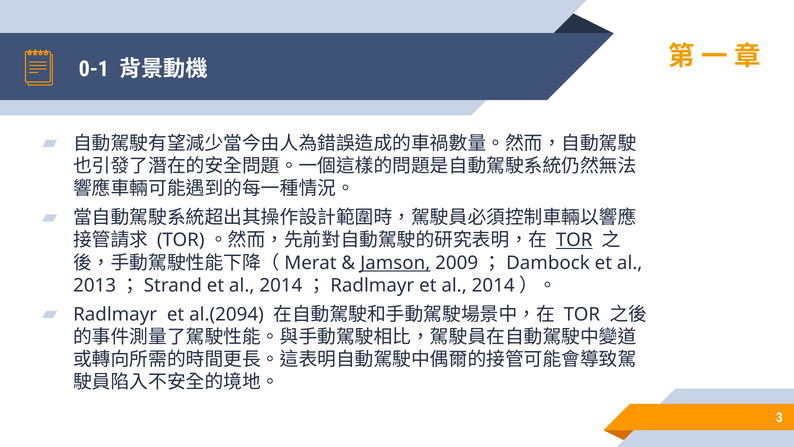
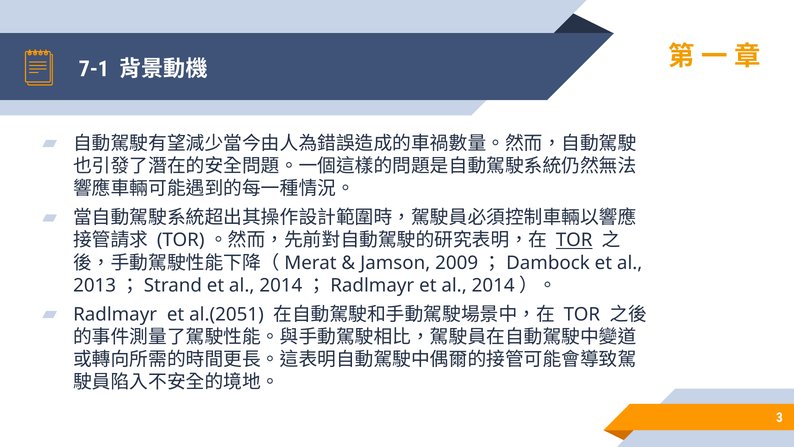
0-1: 0-1 -> 7-1
Jamson underline: present -> none
al.(2094: al.(2094 -> al.(2051
